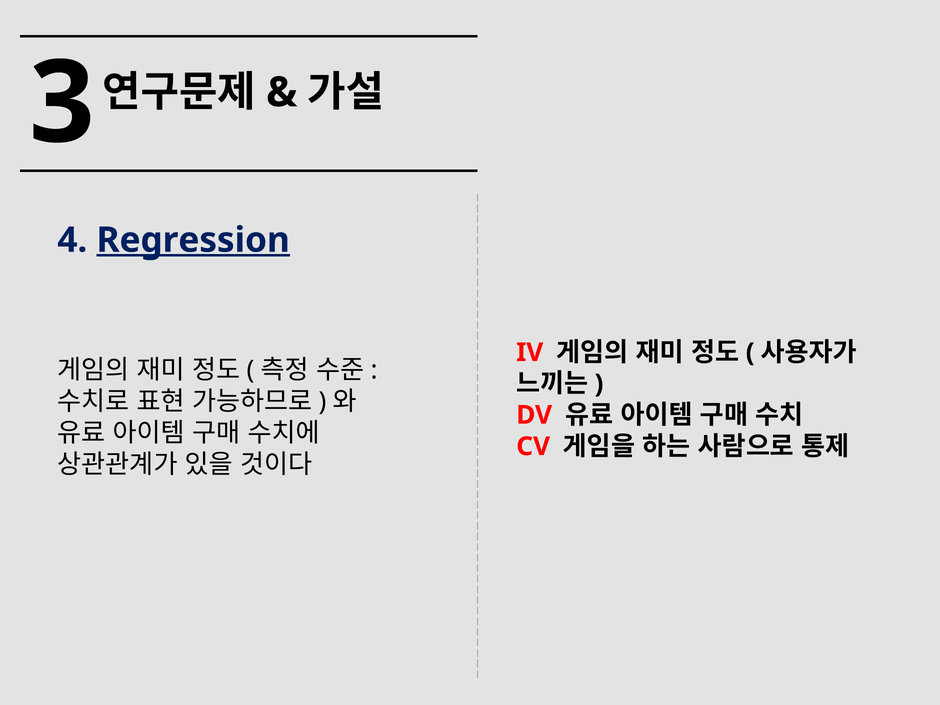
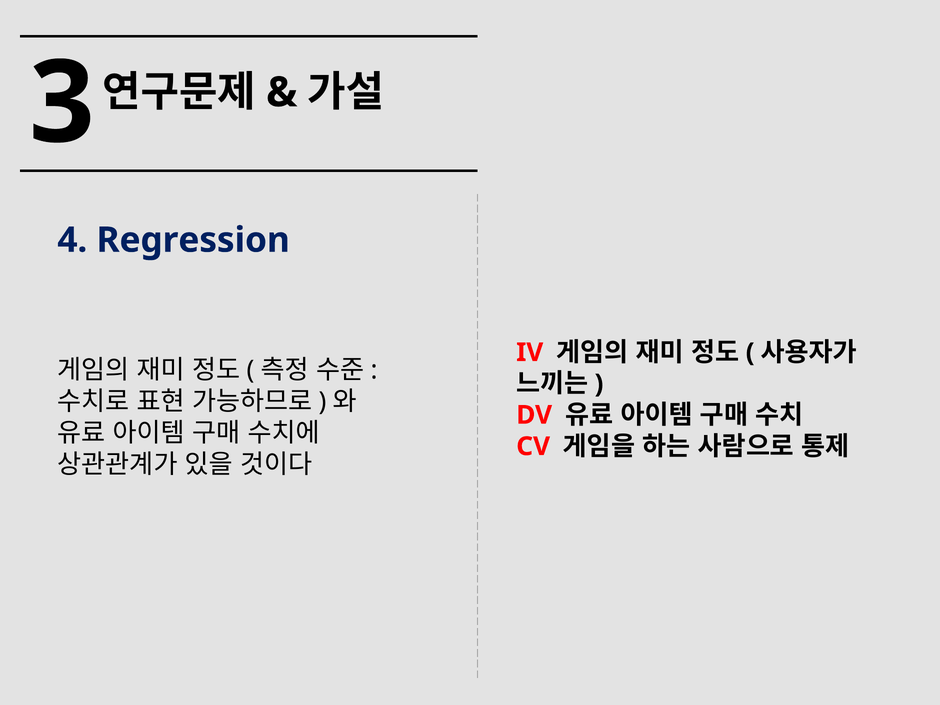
Regression underline: present -> none
